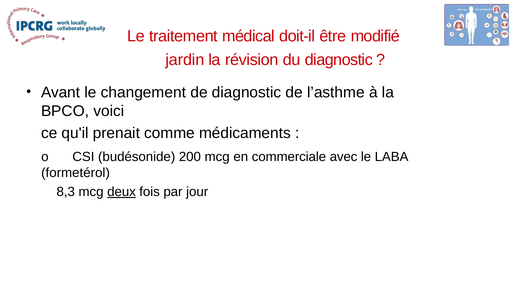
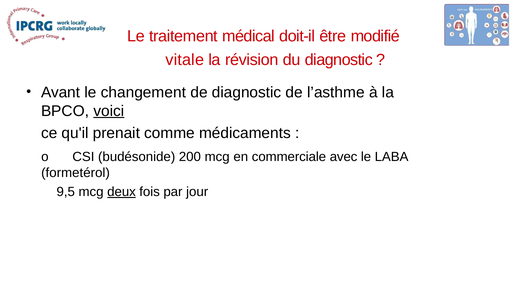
jardin: jardin -> vitale
voici underline: none -> present
8,3: 8,3 -> 9,5
